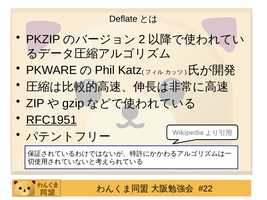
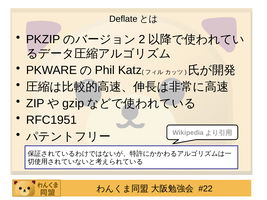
RFC1951 underline: present -> none
